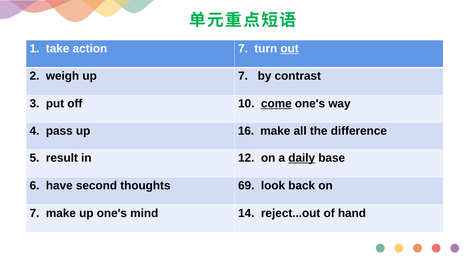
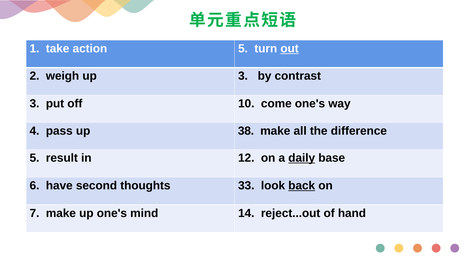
action 7: 7 -> 5
up 7: 7 -> 3
come underline: present -> none
16: 16 -> 38
69: 69 -> 33
back underline: none -> present
